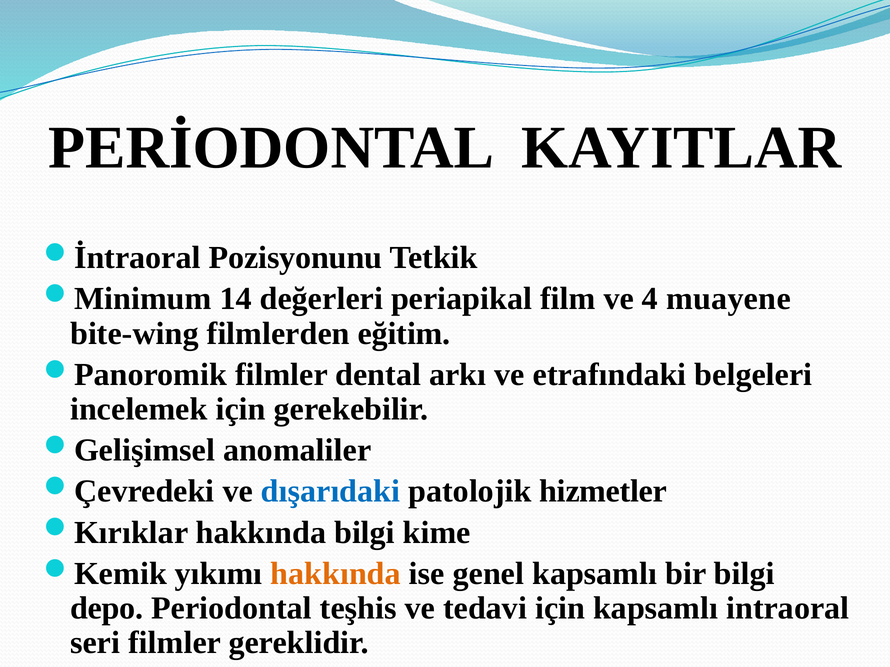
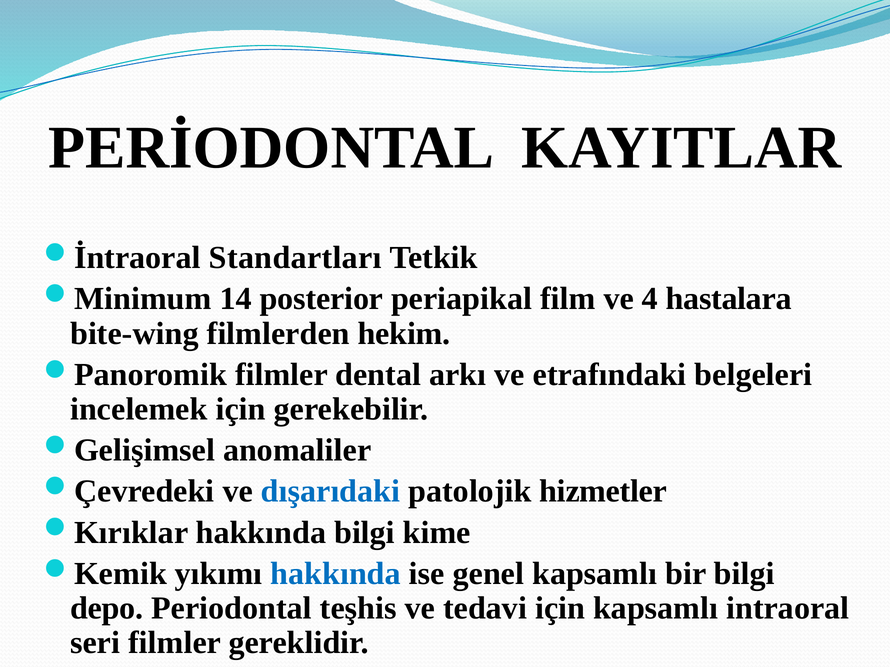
Pozisyonunu: Pozisyonunu -> Standartları
değerleri: değerleri -> posterior
muayene: muayene -> hastalara
eğitim: eğitim -> hekim
hakkında at (336, 574) colour: orange -> blue
